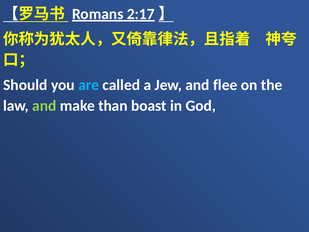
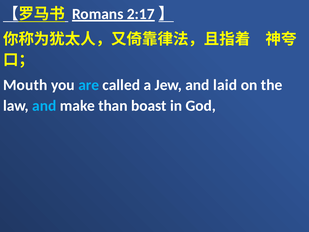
Should: Should -> Mouth
flee: flee -> laid
and at (44, 106) colour: light green -> light blue
